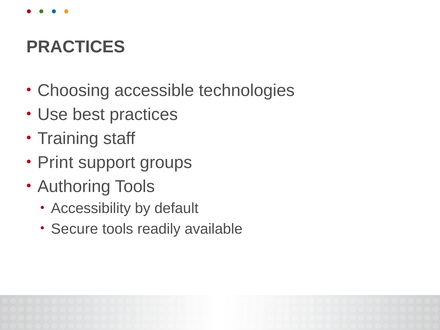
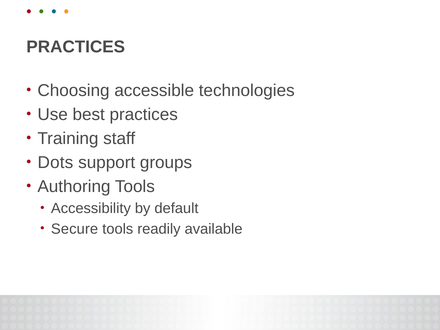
Print: Print -> Dots
